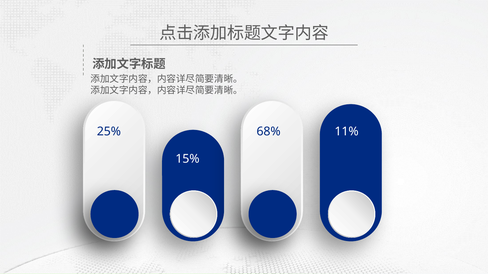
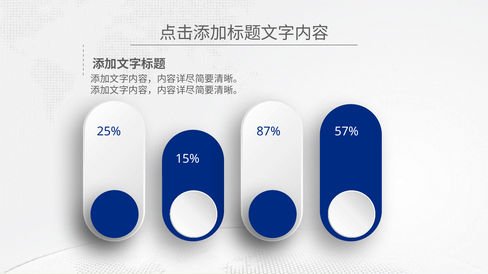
68%: 68% -> 87%
11%: 11% -> 57%
